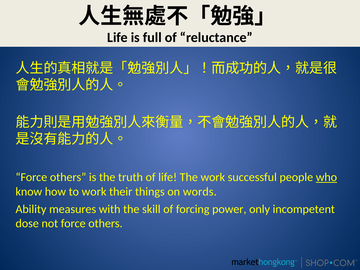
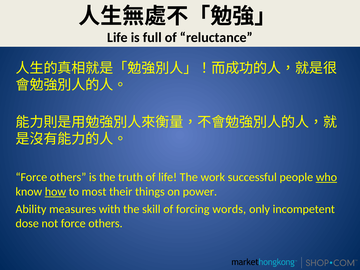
how underline: none -> present
to work: work -> most
words: words -> power
power: power -> words
